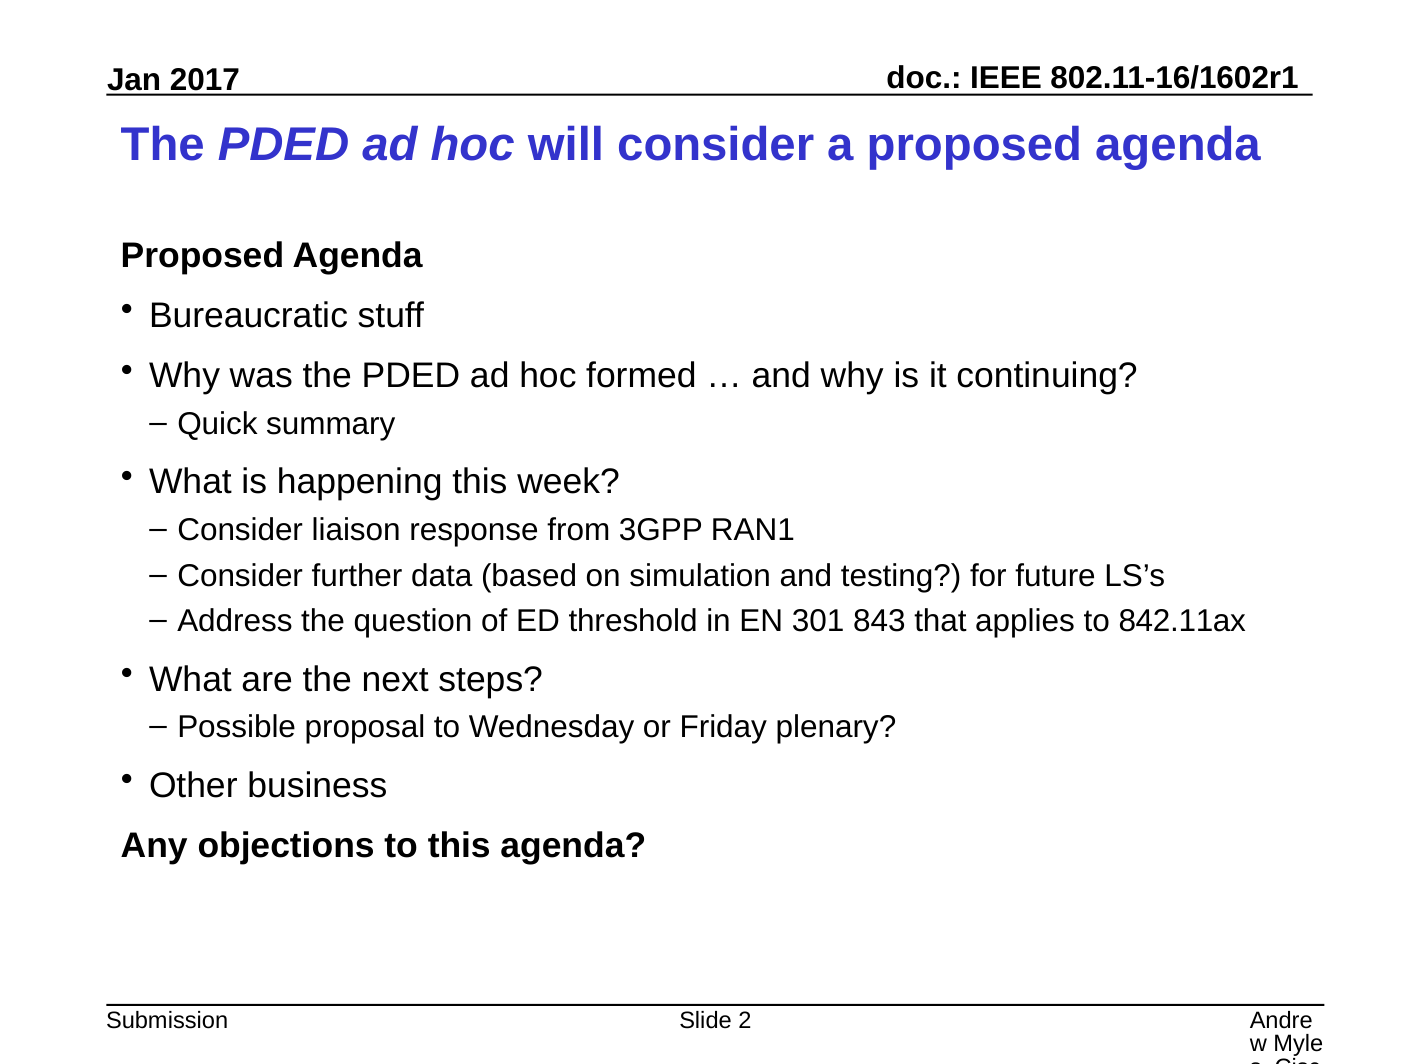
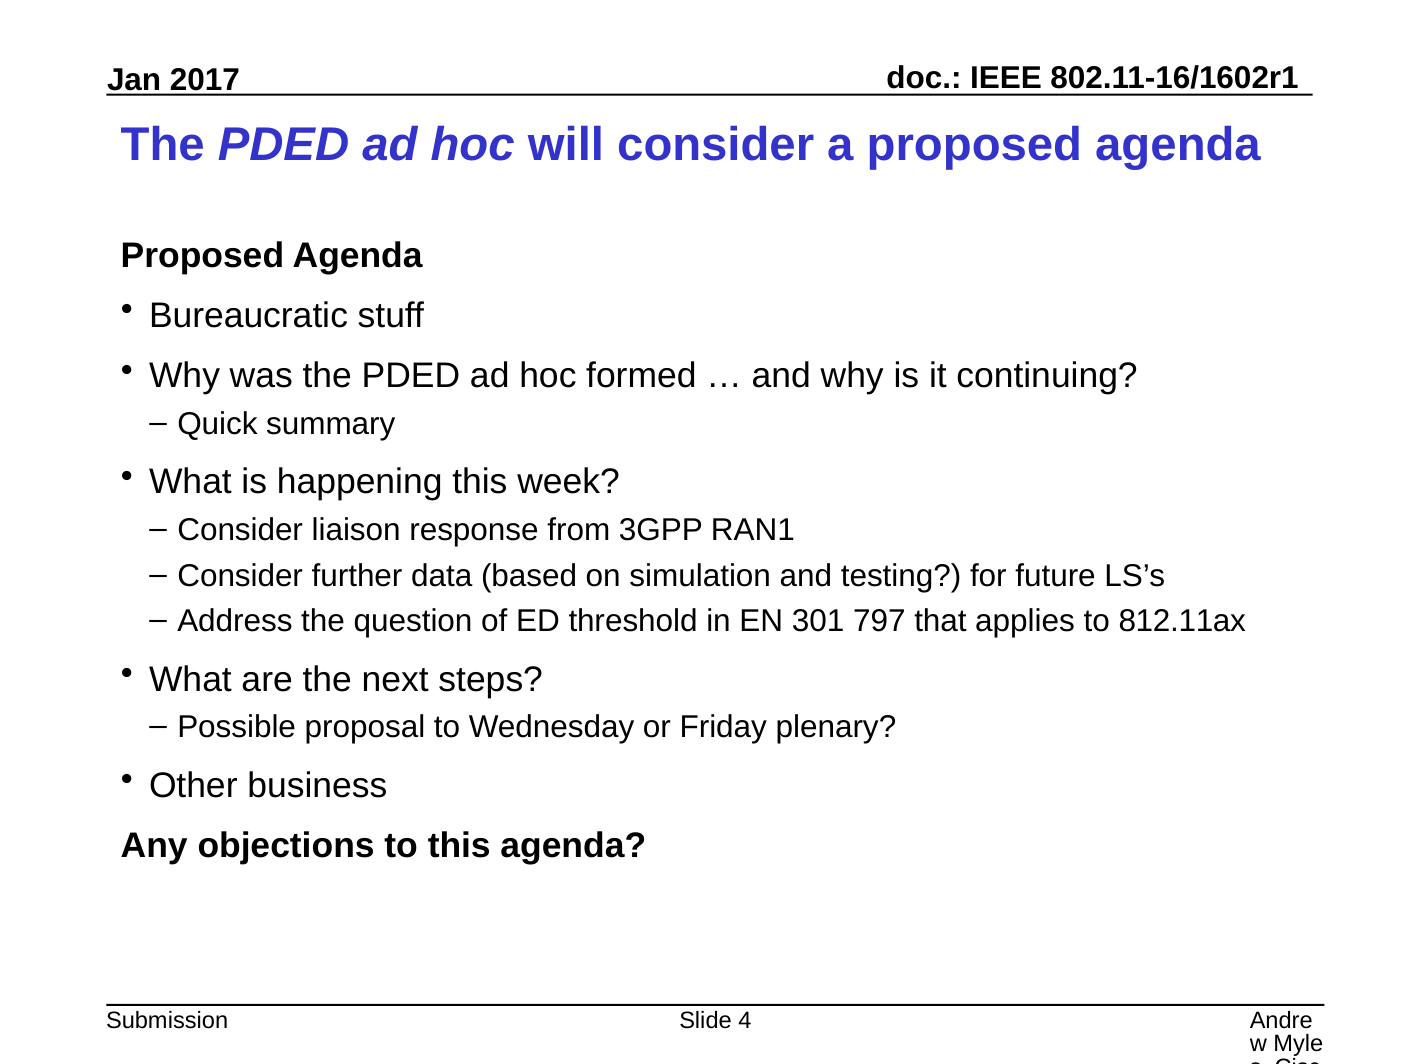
843: 843 -> 797
842.11ax: 842.11ax -> 812.11ax
2: 2 -> 4
